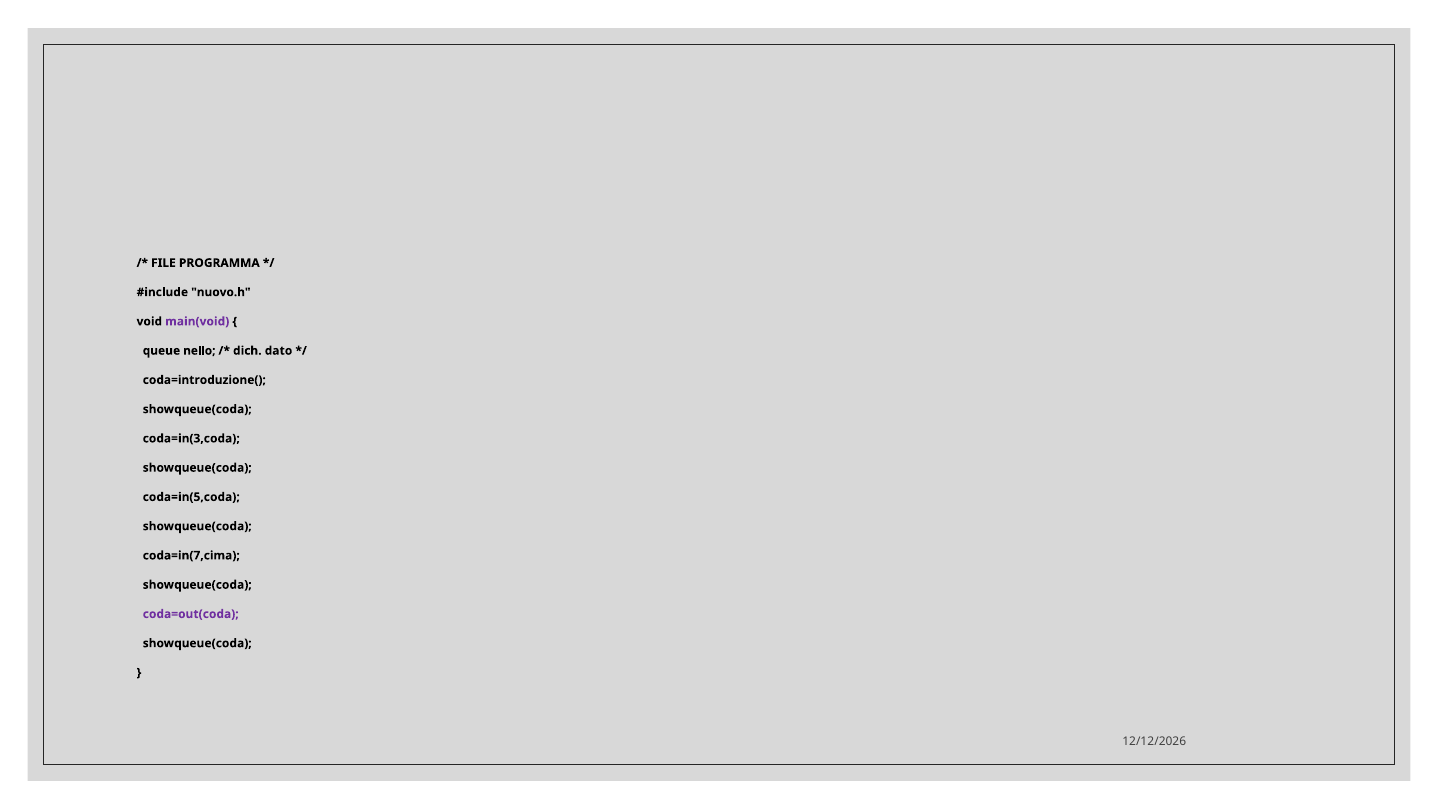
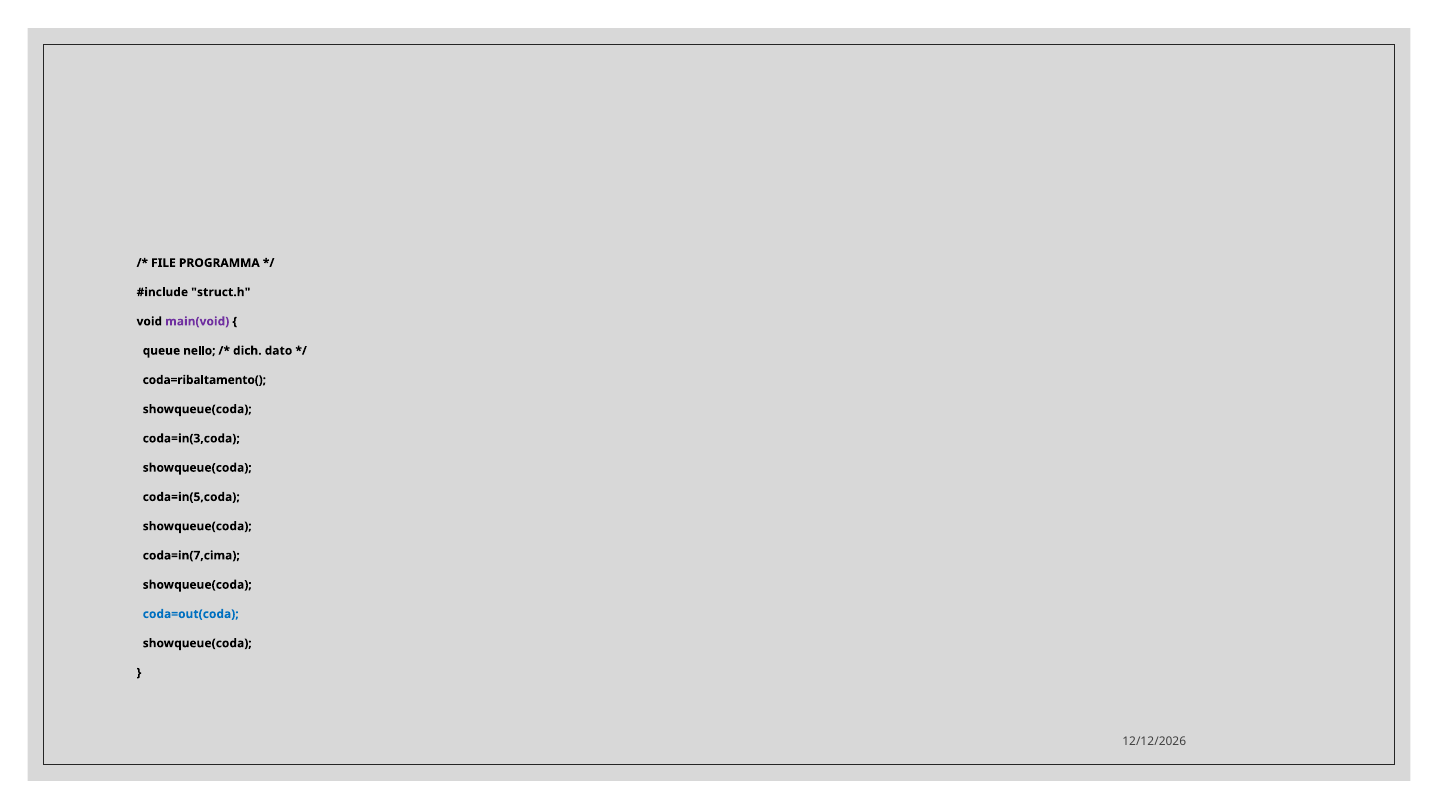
nuovo.h: nuovo.h -> struct.h
coda=introduzione(: coda=introduzione( -> coda=ribaltamento(
coda=out(coda colour: purple -> blue
